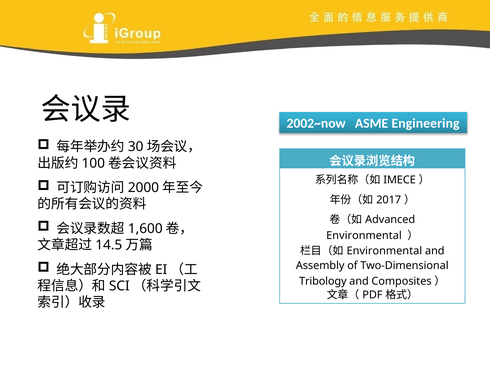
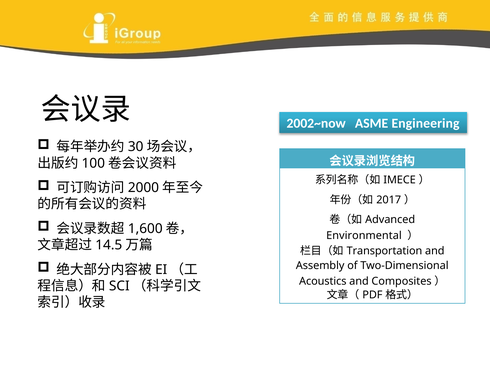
Environmental at (384, 250): Environmental -> Transportation
Tribology: Tribology -> Acoustics
